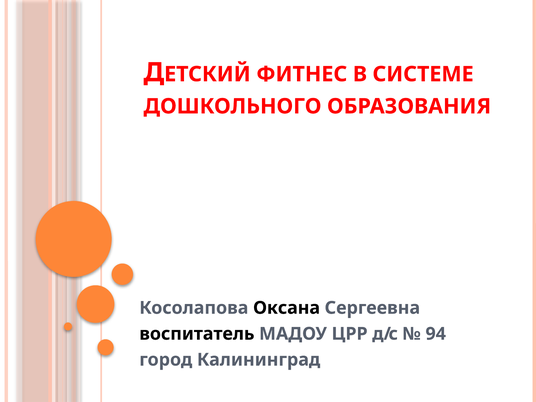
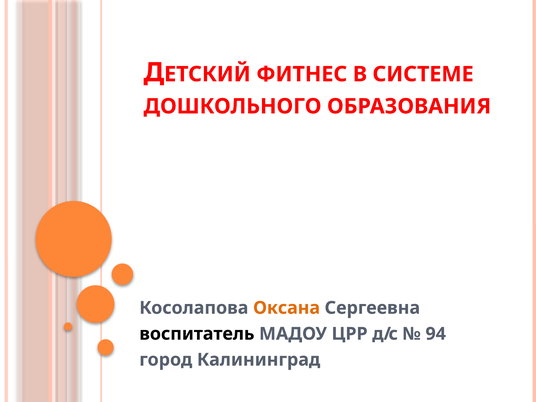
Оксана colour: black -> orange
